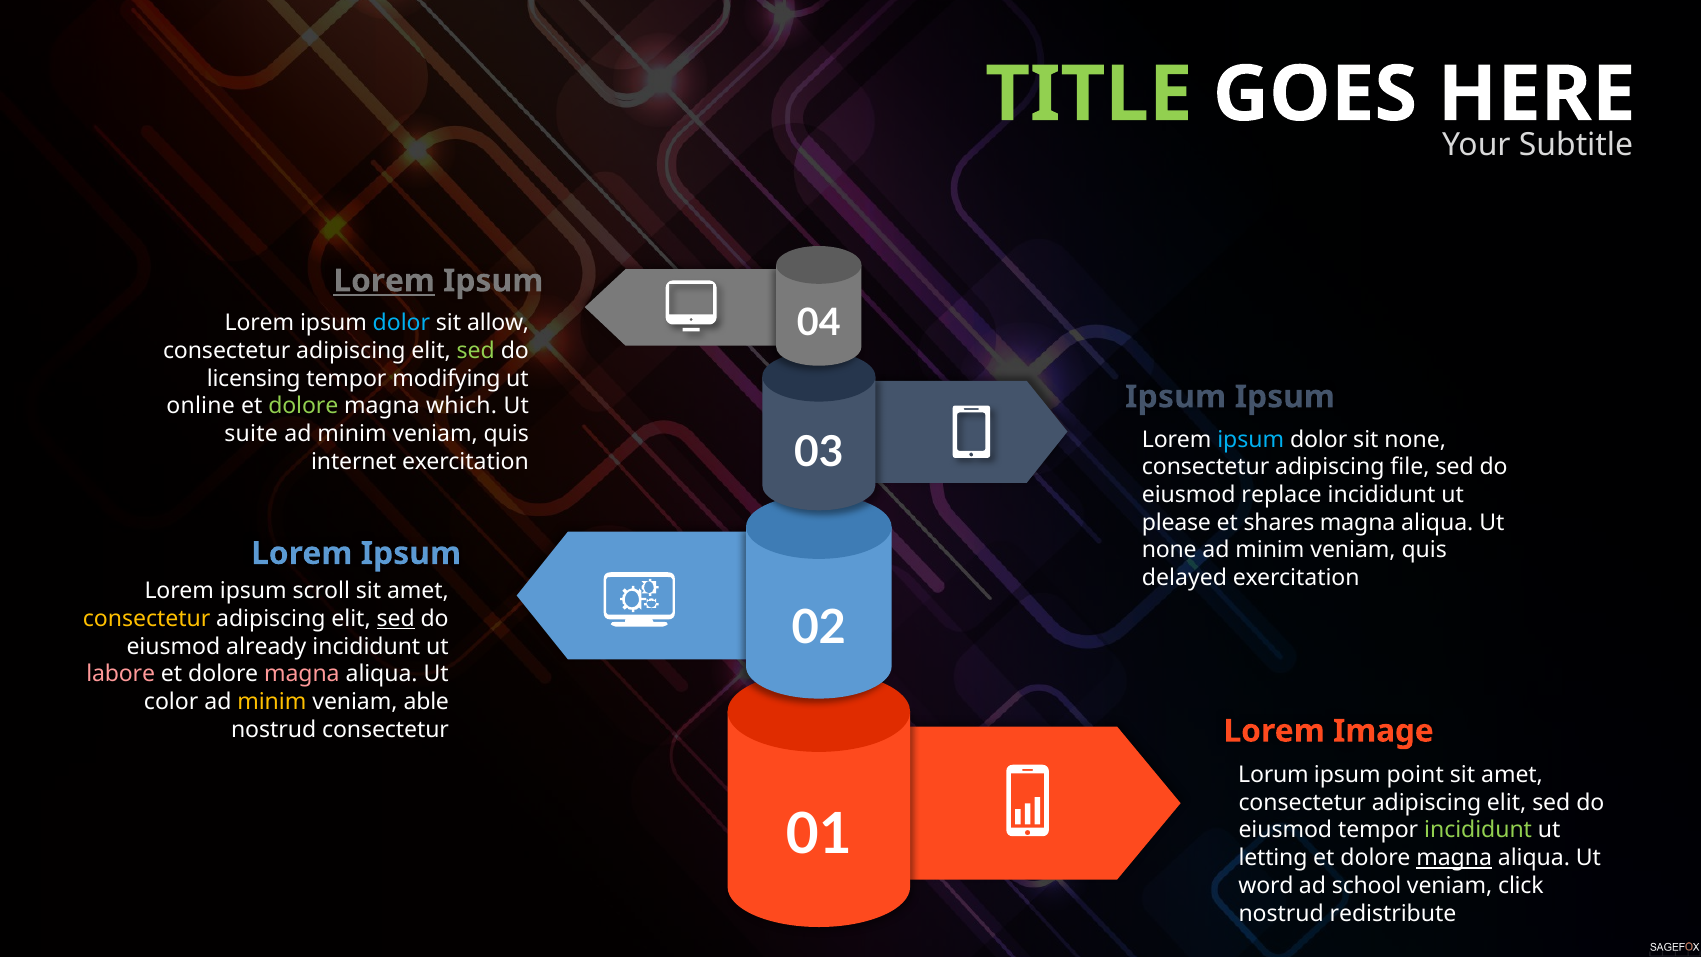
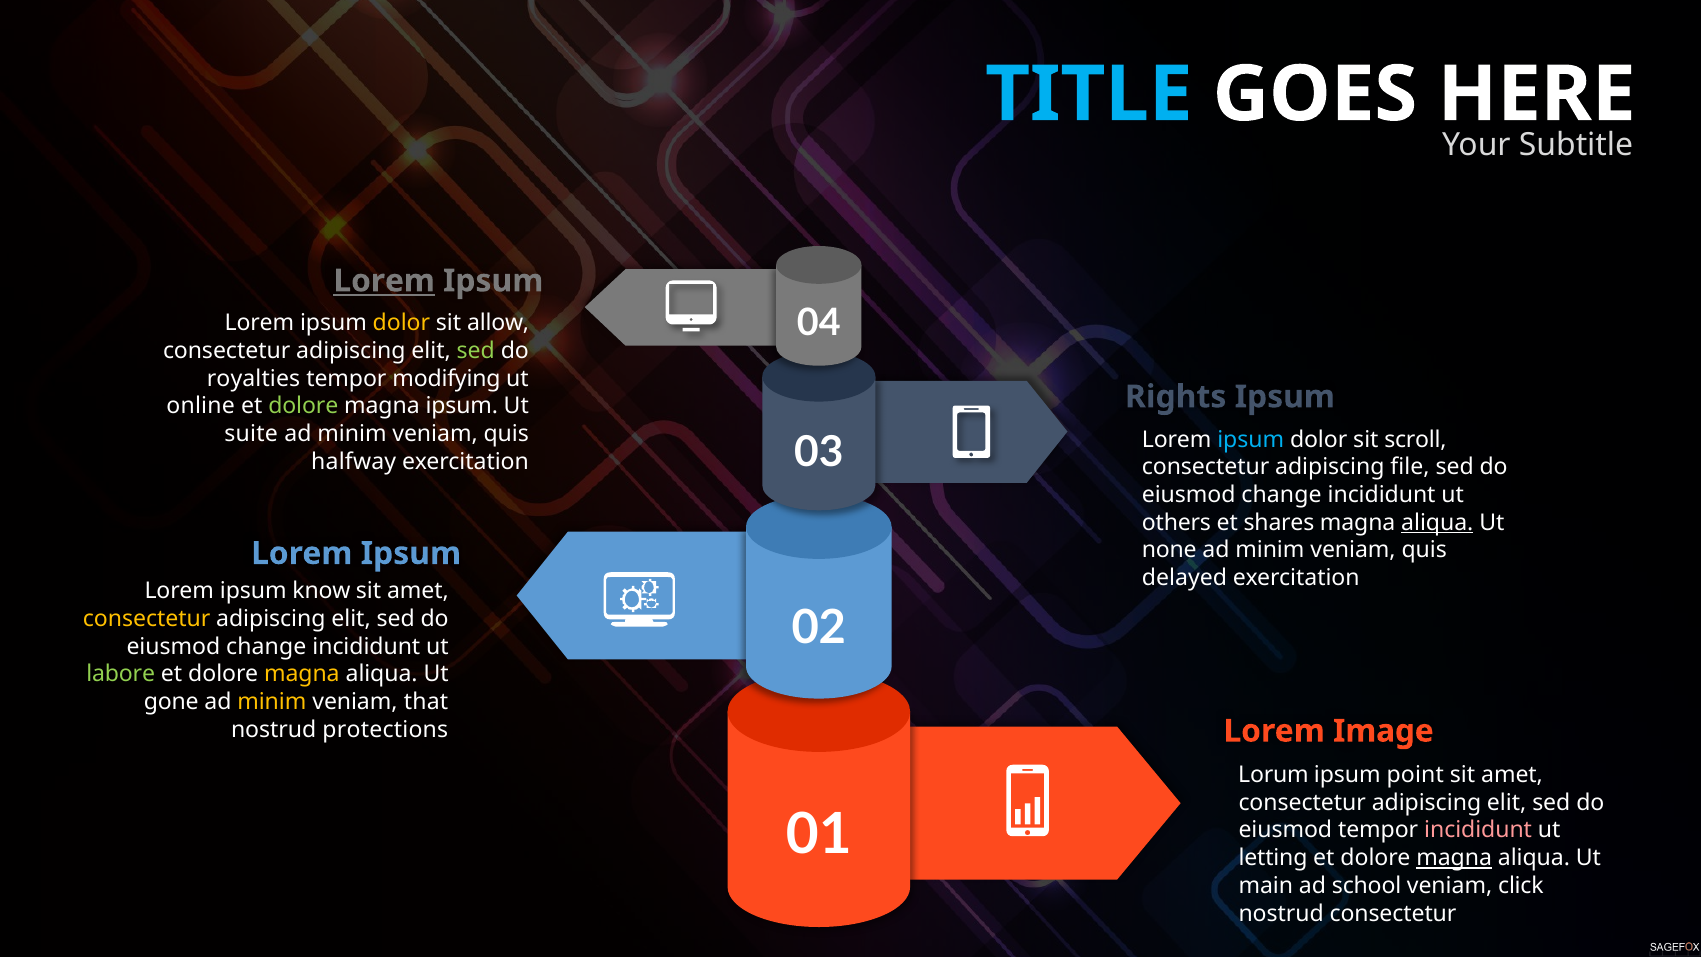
TITLE colour: light green -> light blue
dolor at (401, 323) colour: light blue -> yellow
licensing: licensing -> royalties
Ipsum at (1176, 397): Ipsum -> Rights
magna which: which -> ipsum
sit none: none -> scroll
internet: internet -> halfway
replace at (1282, 495): replace -> change
please: please -> others
aliqua at (1437, 522) underline: none -> present
scroll: scroll -> know
sed at (396, 619) underline: present -> none
already at (266, 646): already -> change
labore colour: pink -> light green
magna at (302, 674) colour: pink -> yellow
color: color -> gone
able: able -> that
nostrud consectetur: consectetur -> protections
incididunt at (1478, 830) colour: light green -> pink
word: word -> main
nostrud redistribute: redistribute -> consectetur
